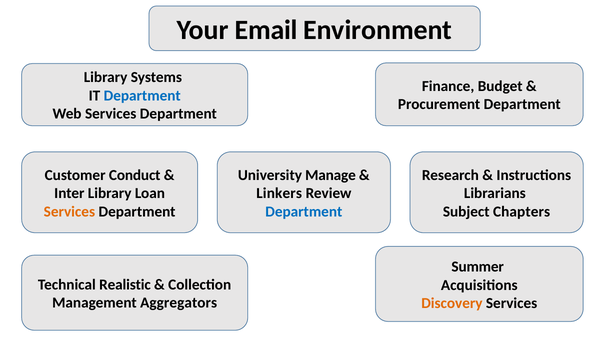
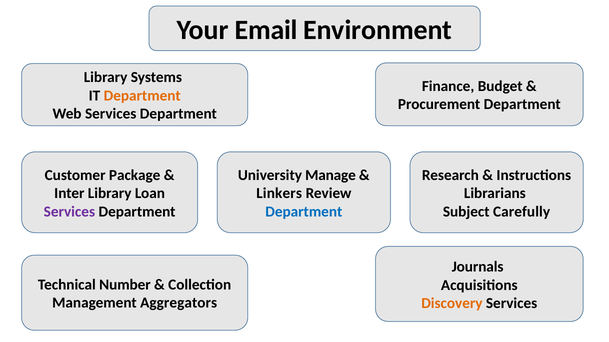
Department at (142, 96) colour: blue -> orange
Conduct: Conduct -> Package
Services at (69, 212) colour: orange -> purple
Chapters: Chapters -> Carefully
Summer: Summer -> Journals
Realistic: Realistic -> Number
